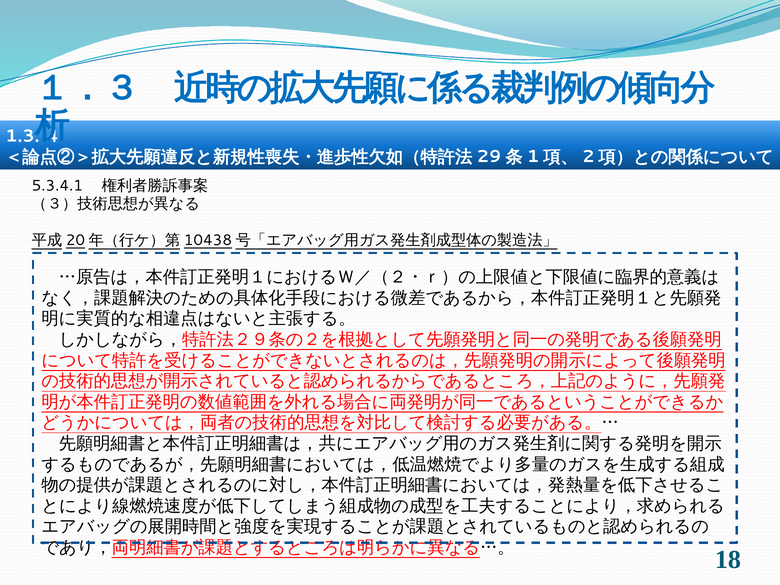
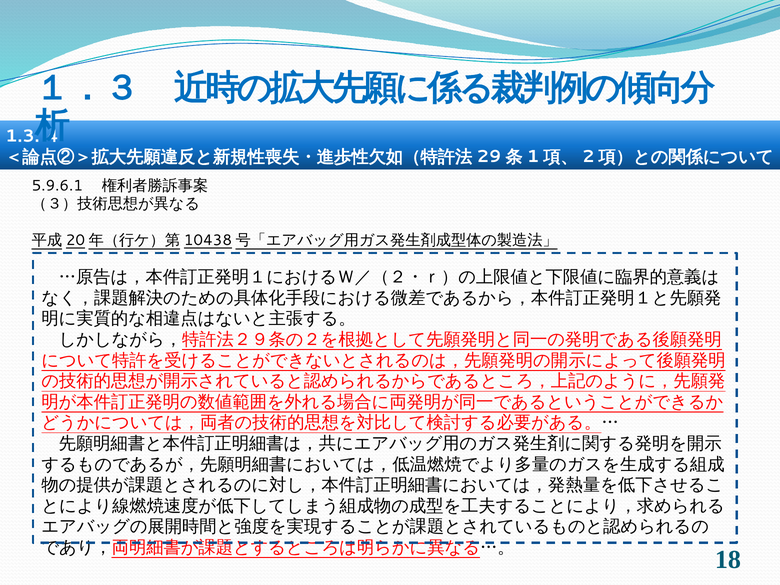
5.3.4.1: 5.3.4.1 -> 5.9.6.1
